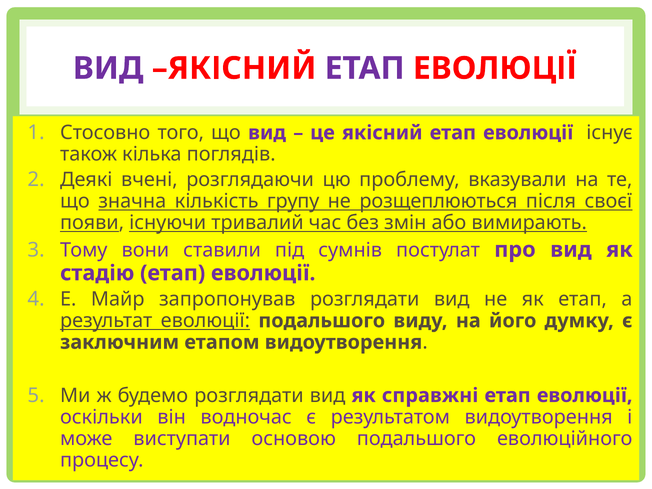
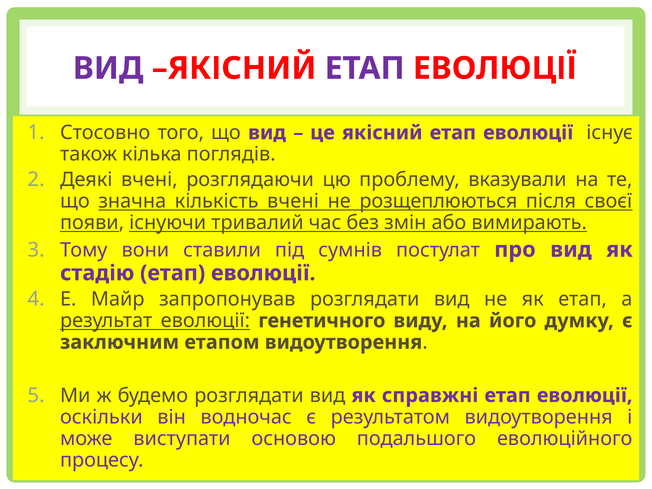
кількість групу: групу -> вчені
еволюції подальшого: подальшого -> генетичного
